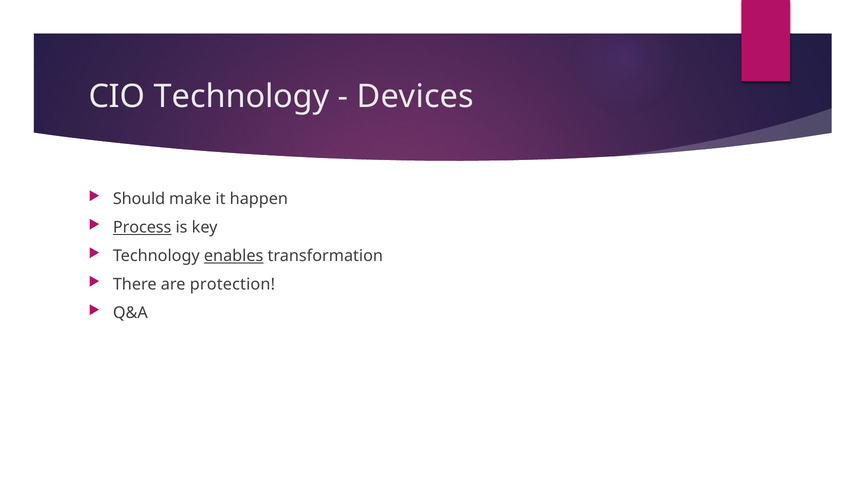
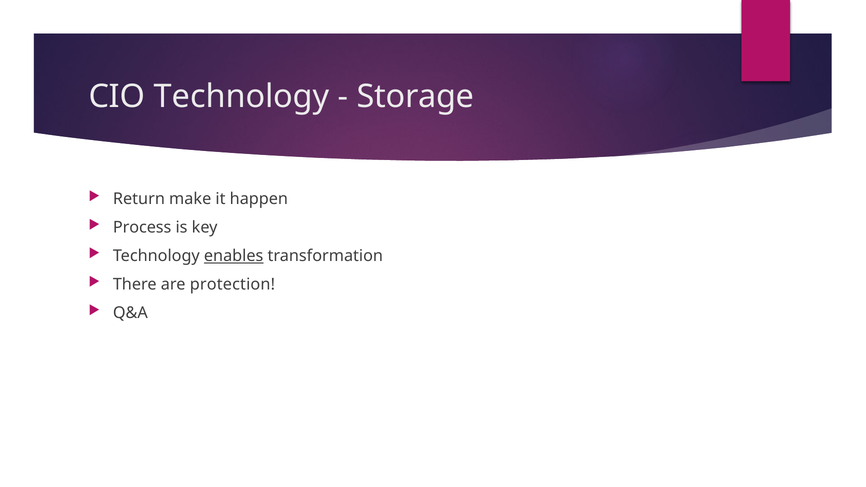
Devices: Devices -> Storage
Should: Should -> Return
Process underline: present -> none
